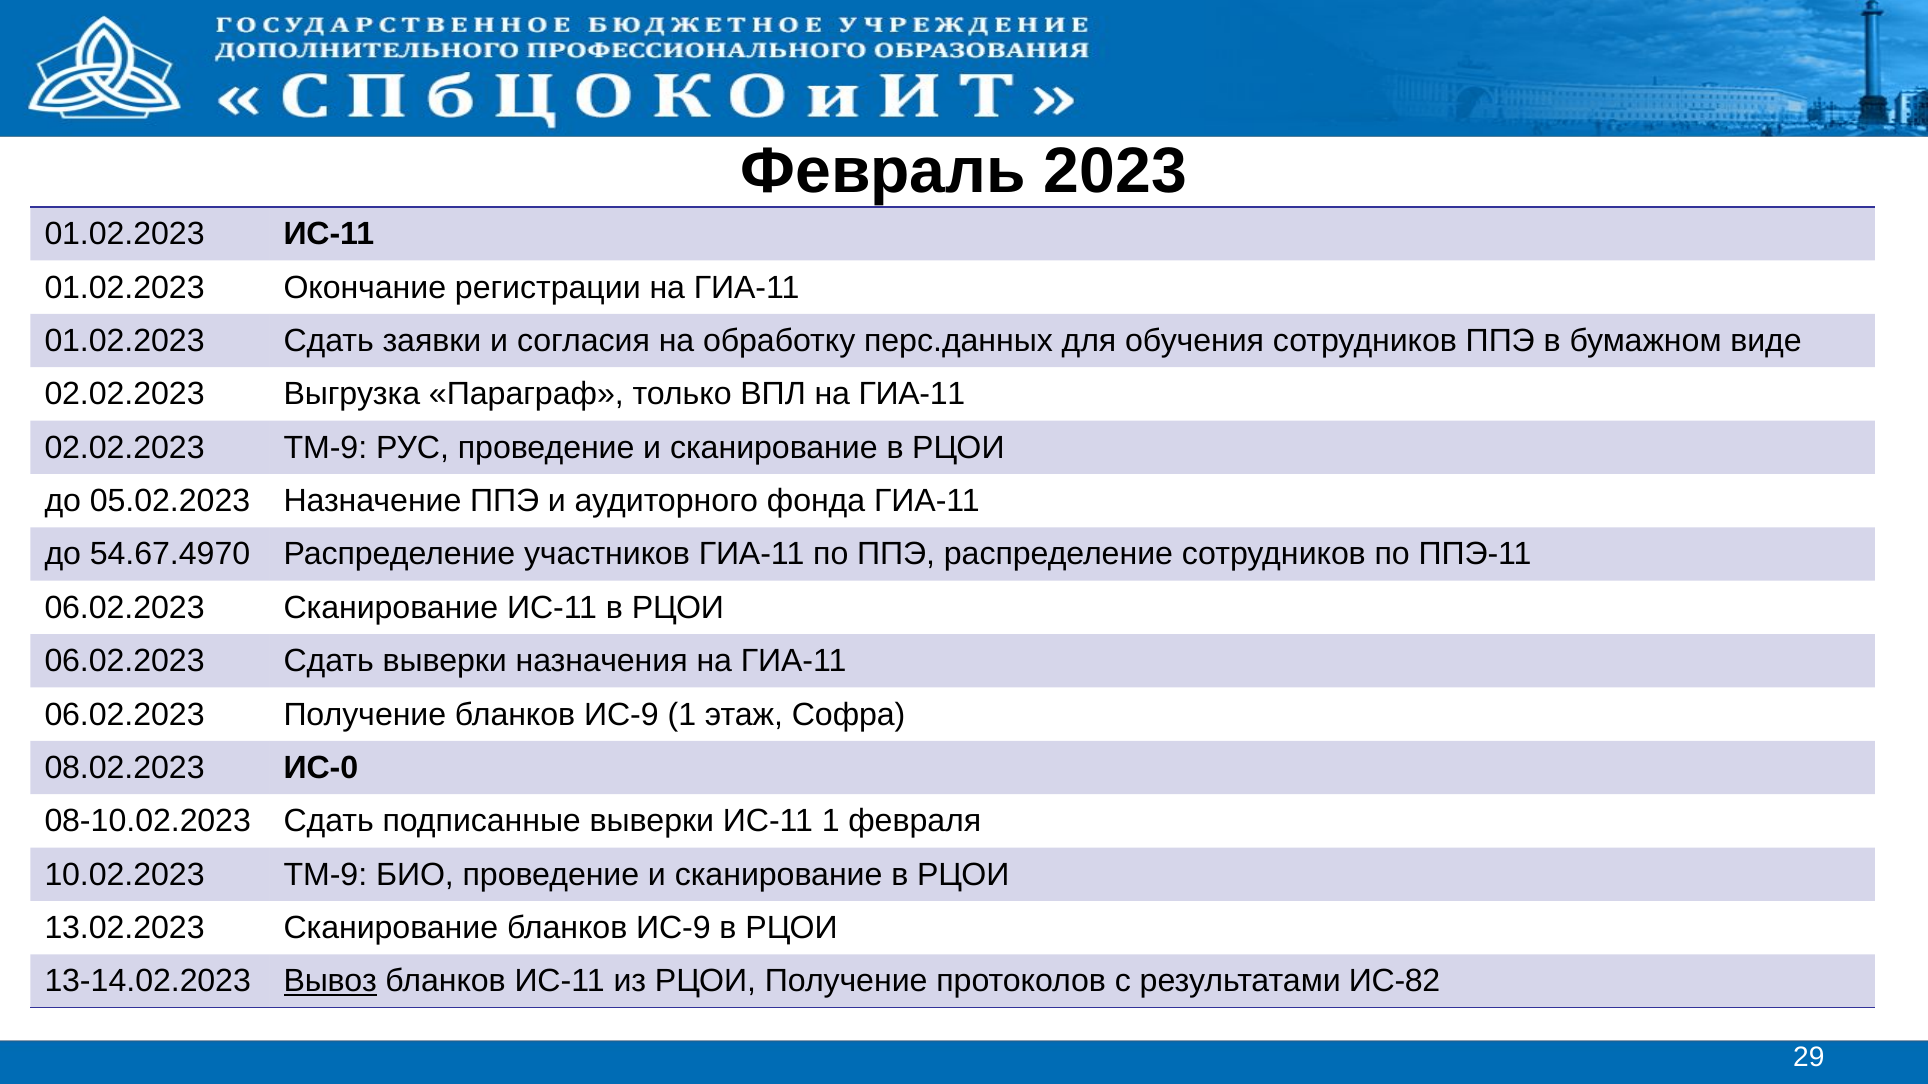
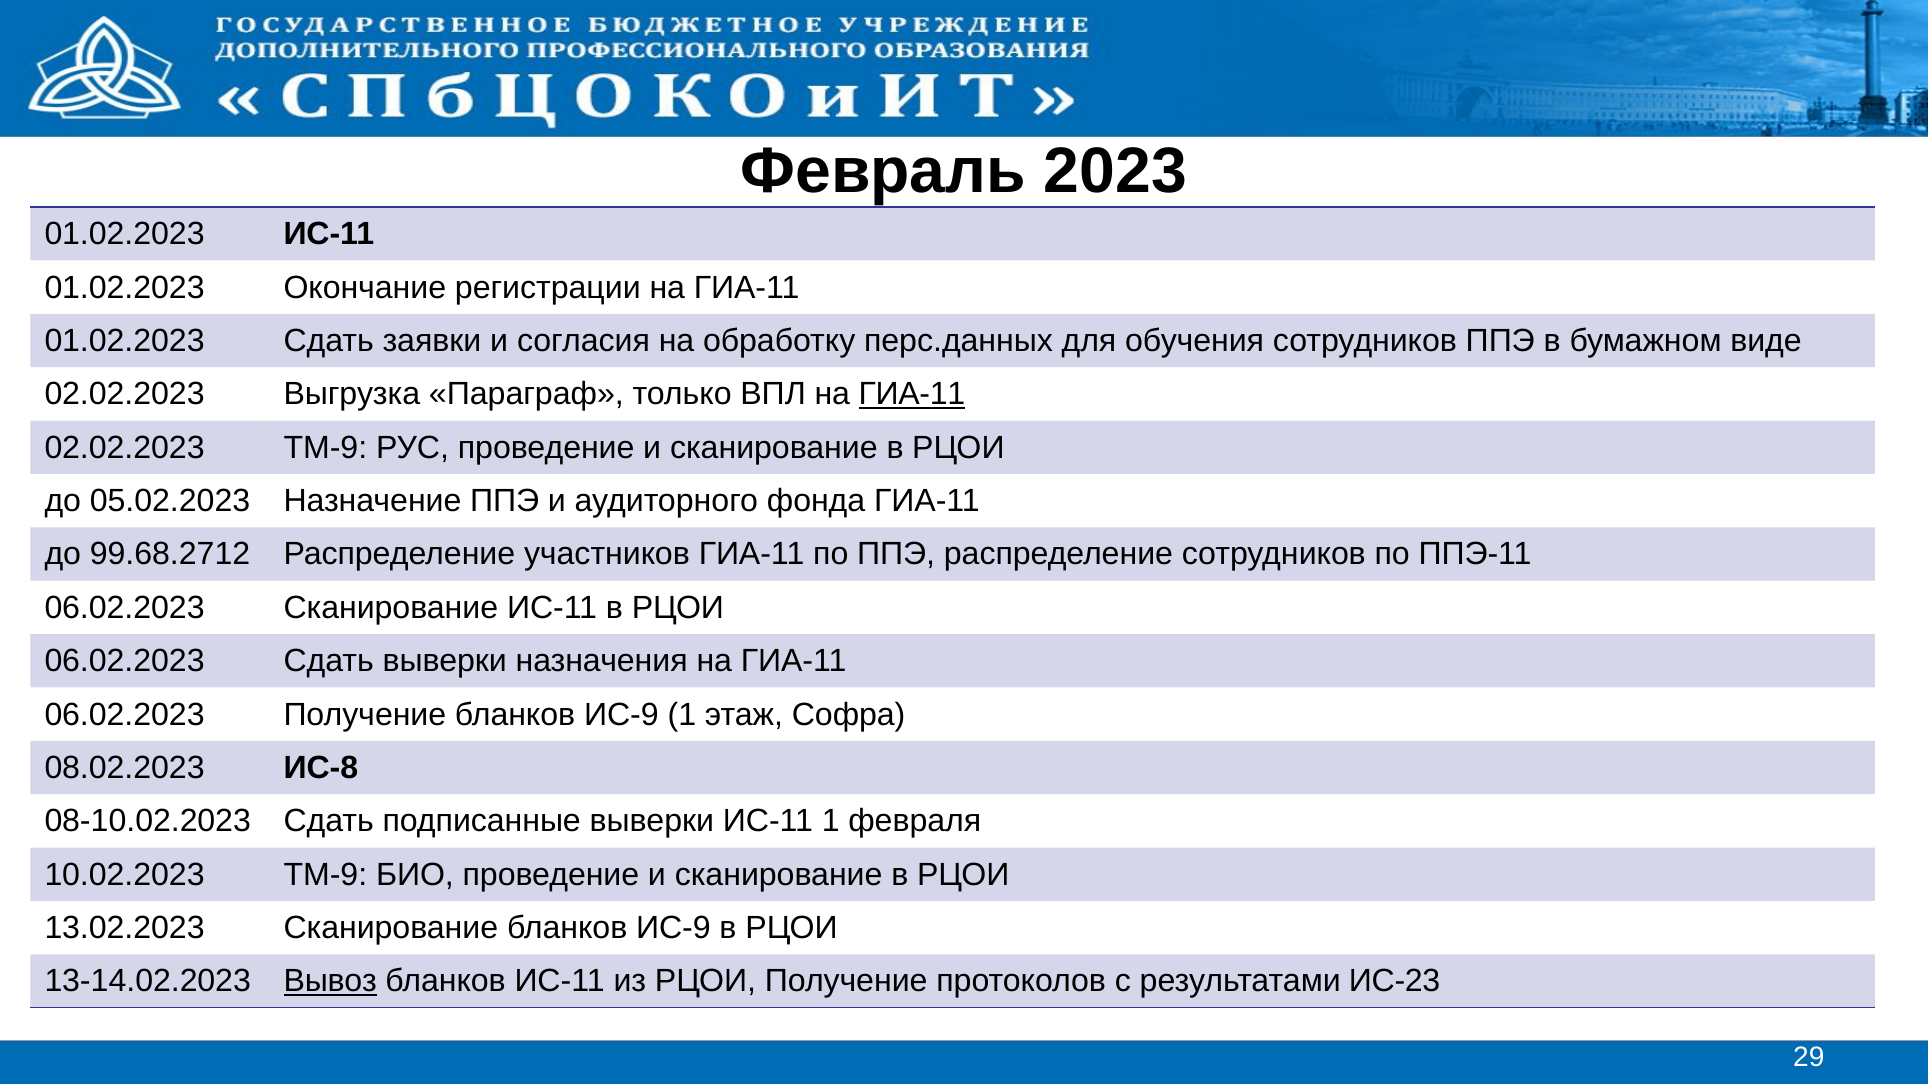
ГИА-11 at (912, 394) underline: none -> present
54.67.4970: 54.67.4970 -> 99.68.2712
ИС-0: ИС-0 -> ИС-8
ИС-82: ИС-82 -> ИС-23
